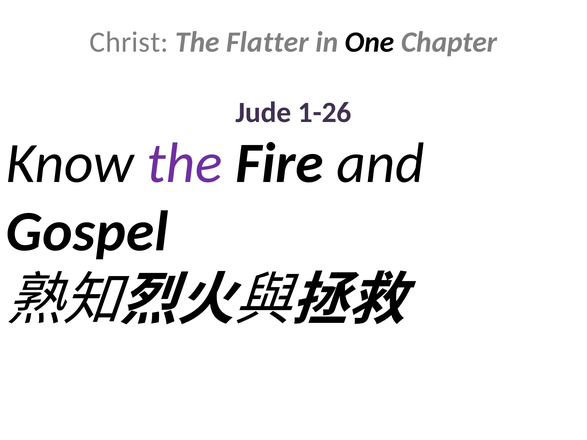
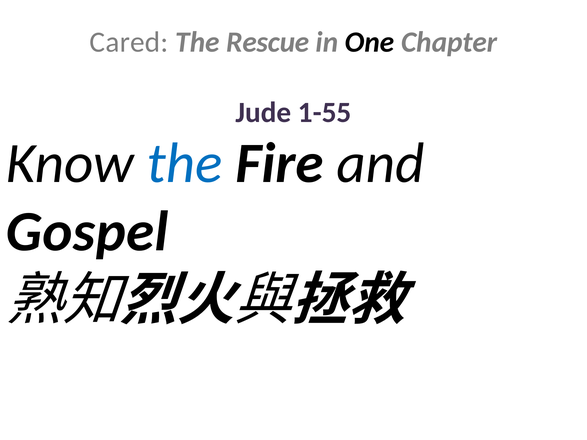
Christ: Christ -> Cared
Flatter: Flatter -> Rescue
1-26: 1-26 -> 1-55
the at (185, 163) colour: purple -> blue
